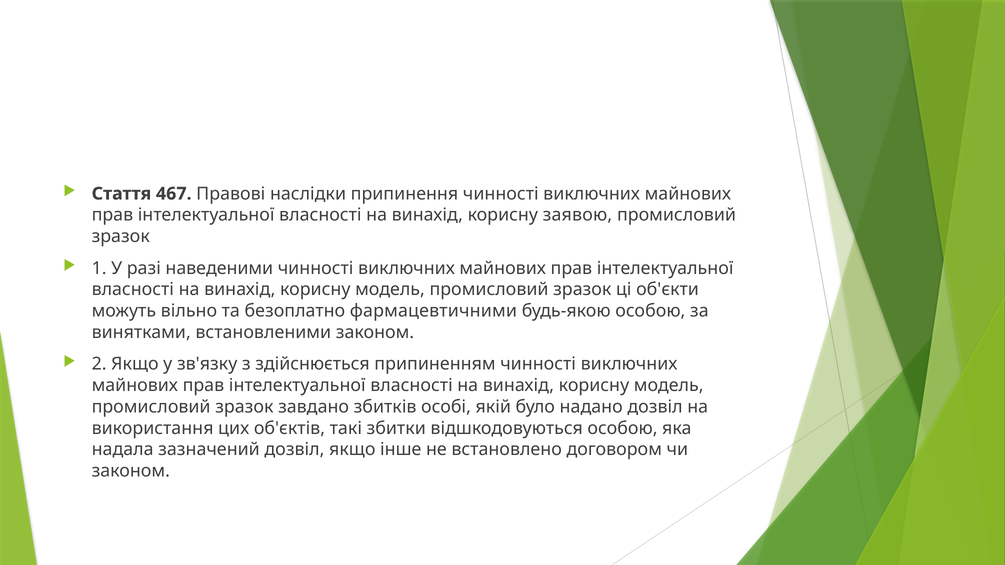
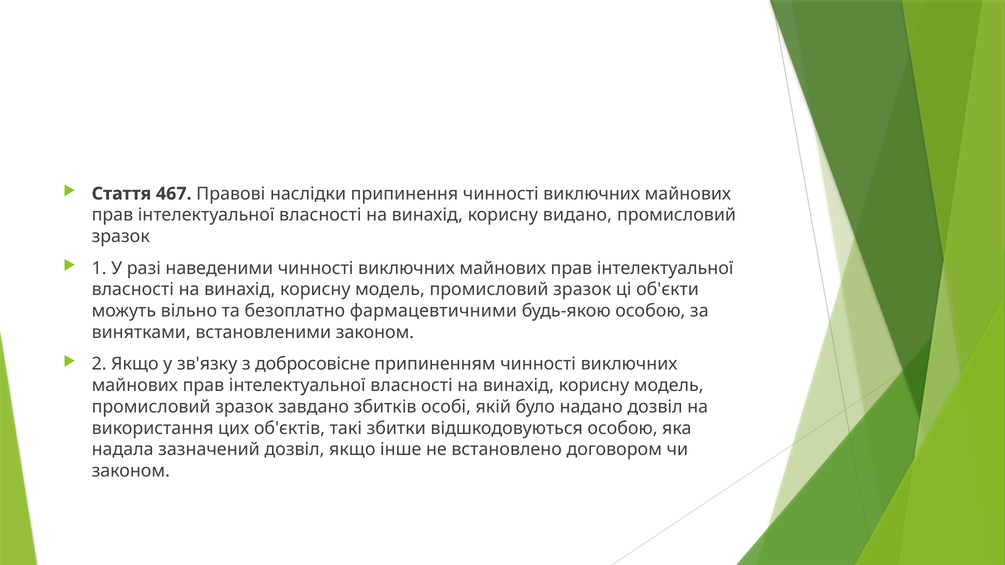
заявою: заявою -> видано
здійснюється: здійснюється -> добросовісне
